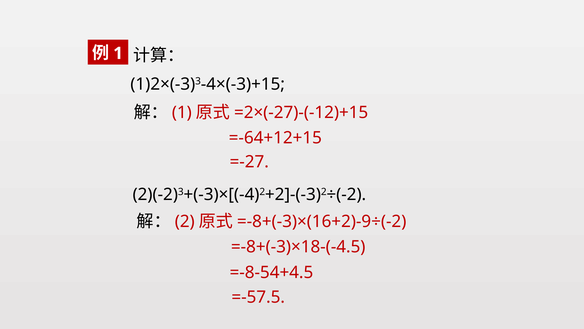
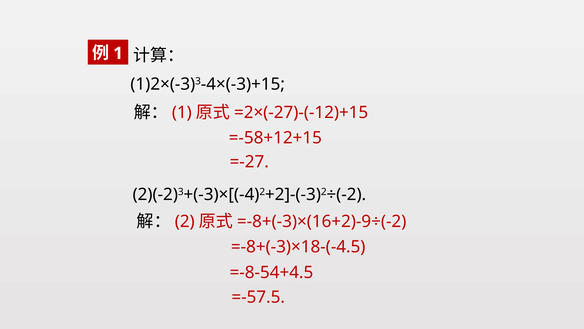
=-64+12+15: =-64+12+15 -> =-58+12+15
